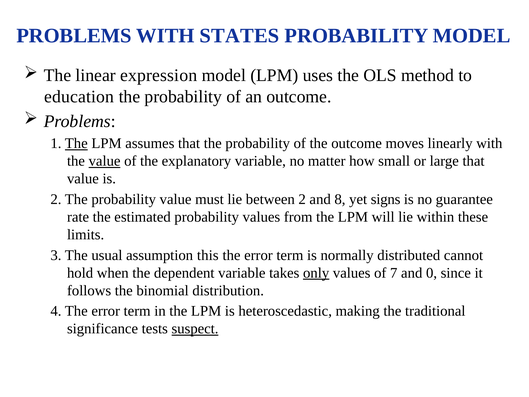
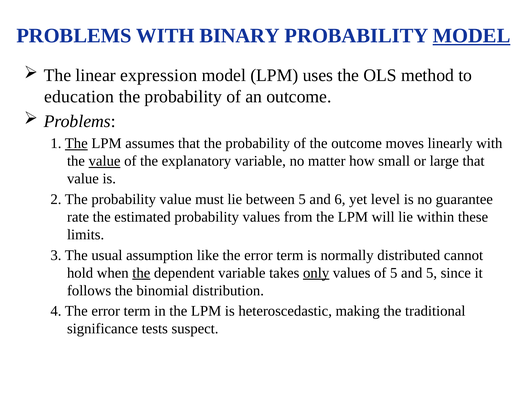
STATES: STATES -> BINARY
MODEL at (472, 36) underline: none -> present
between 2: 2 -> 5
8: 8 -> 6
signs: signs -> level
this: this -> like
the at (141, 273) underline: none -> present
of 7: 7 -> 5
and 0: 0 -> 5
suspect underline: present -> none
